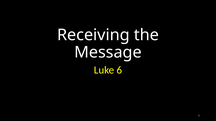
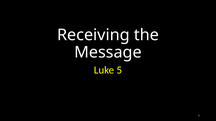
6: 6 -> 5
